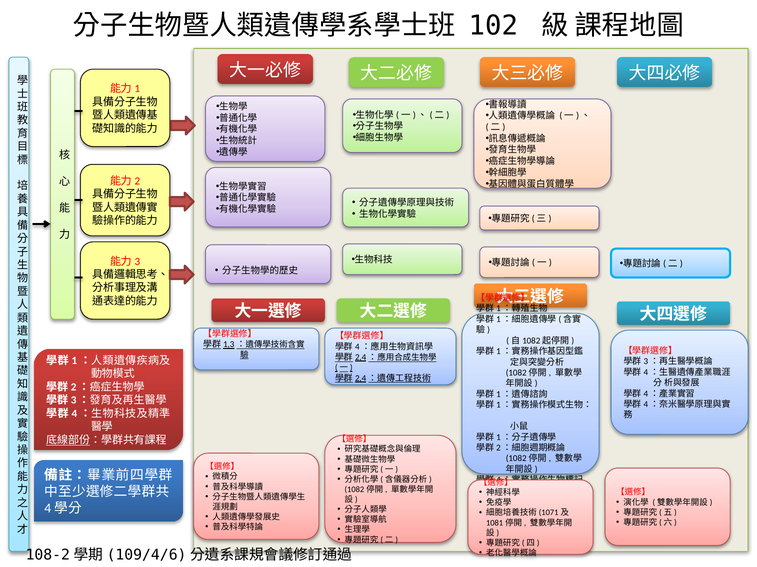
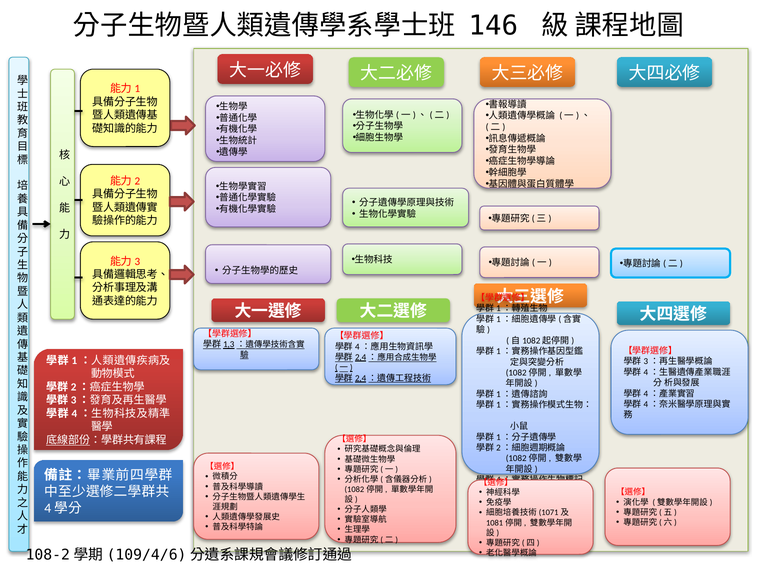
102: 102 -> 146
